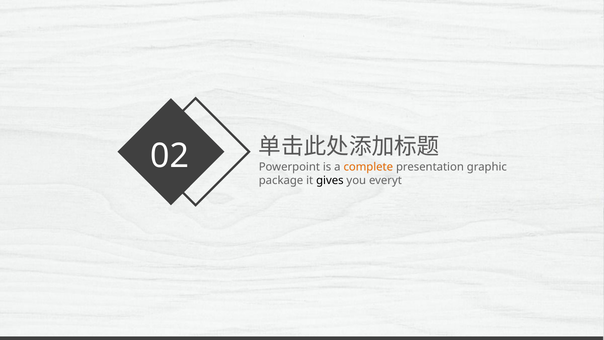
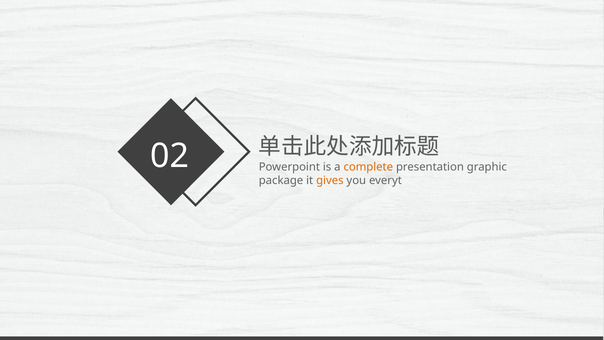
gives colour: black -> orange
